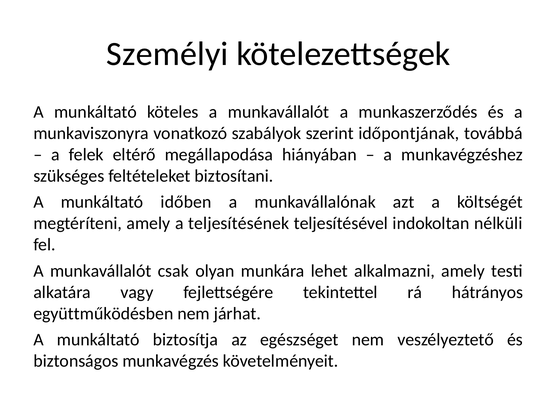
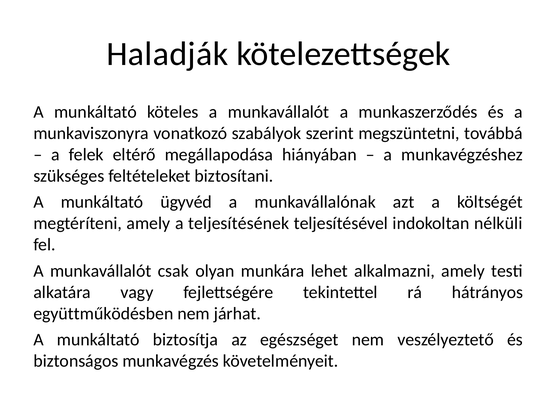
Személyi: Személyi -> Haladják
időpontjának: időpontjának -> megszüntetni
időben: időben -> ügyvéd
